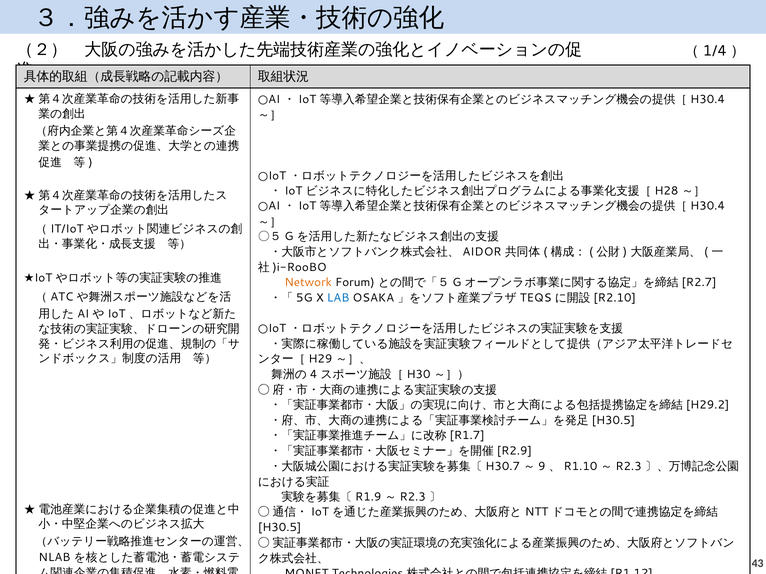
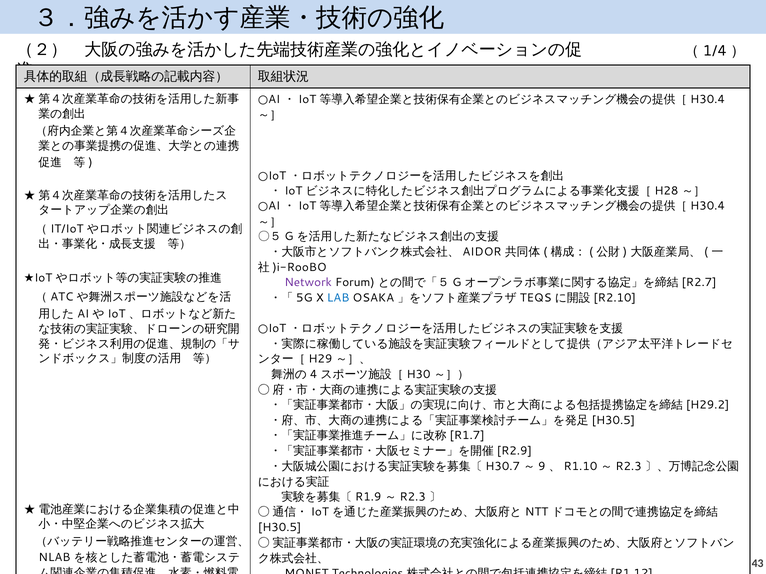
Network colour: orange -> purple
